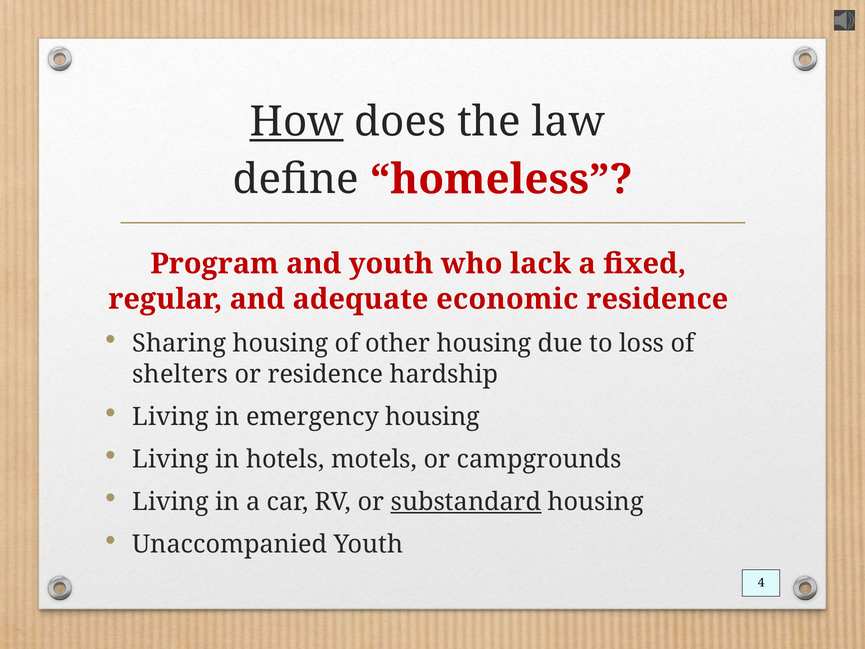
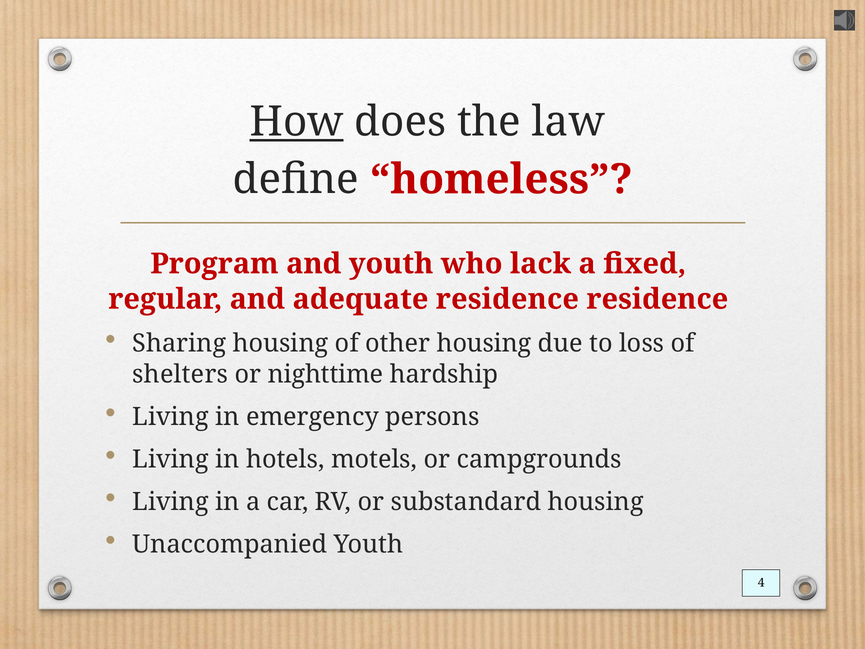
adequate economic: economic -> residence
or residence: residence -> nighttime
emergency housing: housing -> persons
substandard underline: present -> none
